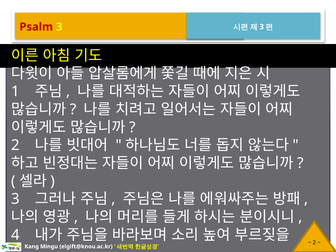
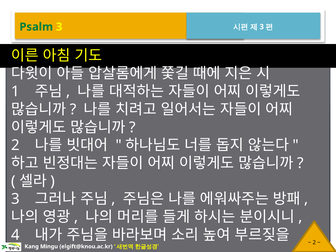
Psalm colour: red -> green
